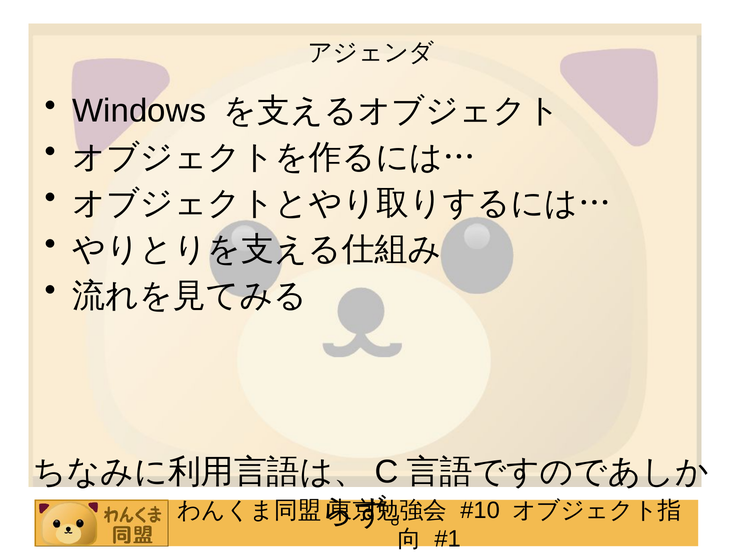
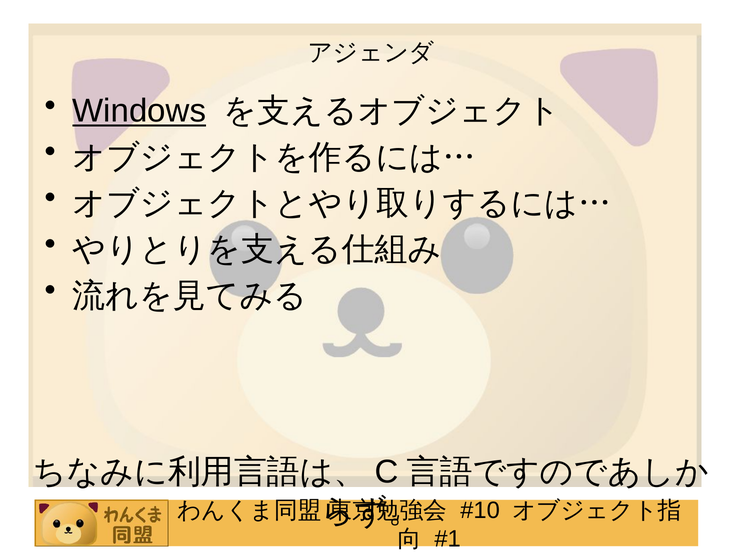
Windows underline: none -> present
